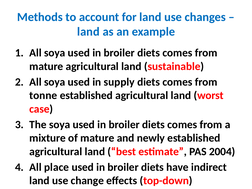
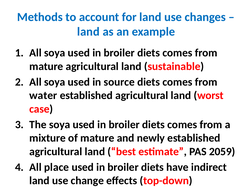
supply: supply -> source
tonne: tonne -> water
2004: 2004 -> 2059
